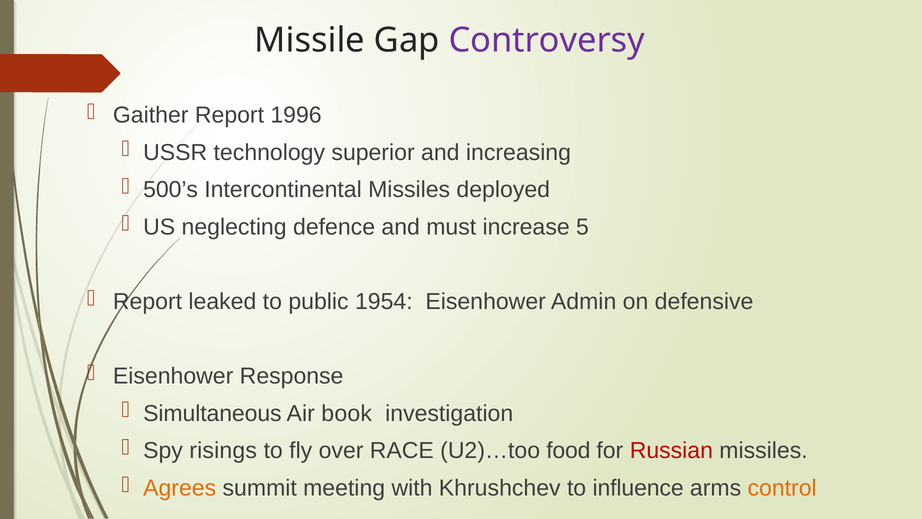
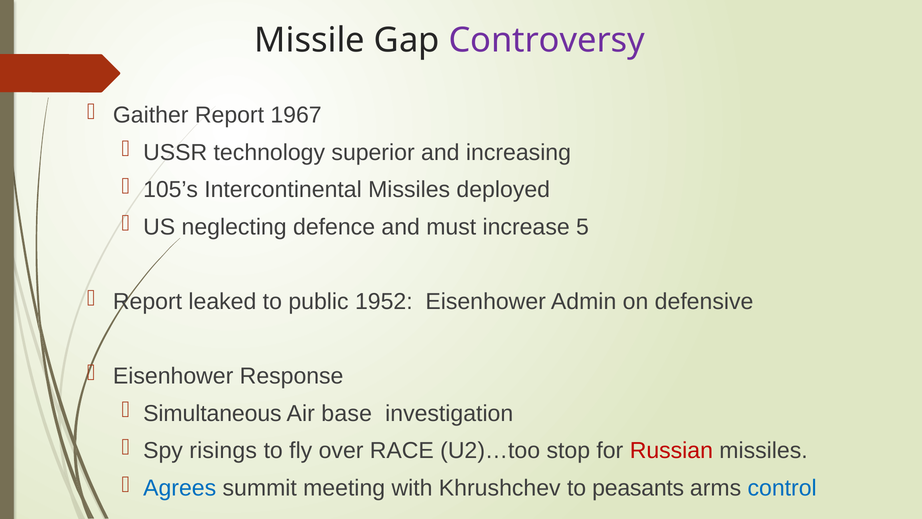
1996: 1996 -> 1967
500’s: 500’s -> 105’s
1954: 1954 -> 1952
book: book -> base
food: food -> stop
Agrees colour: orange -> blue
influence: influence -> peasants
control colour: orange -> blue
